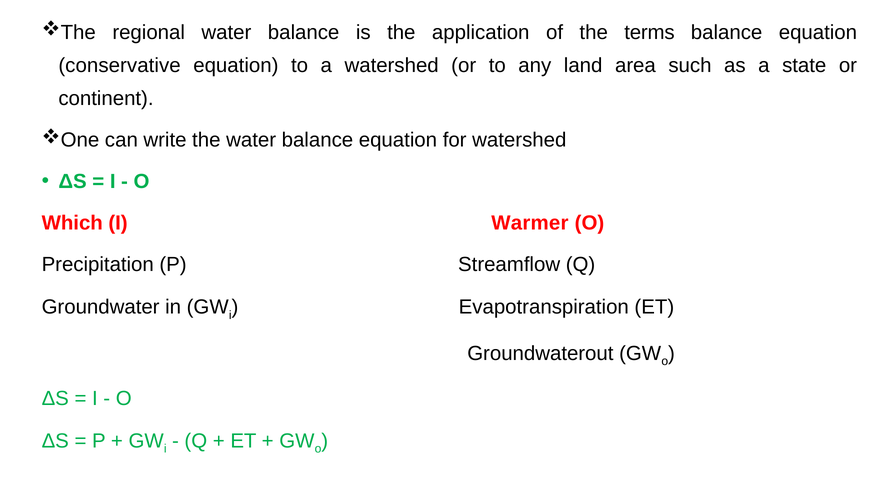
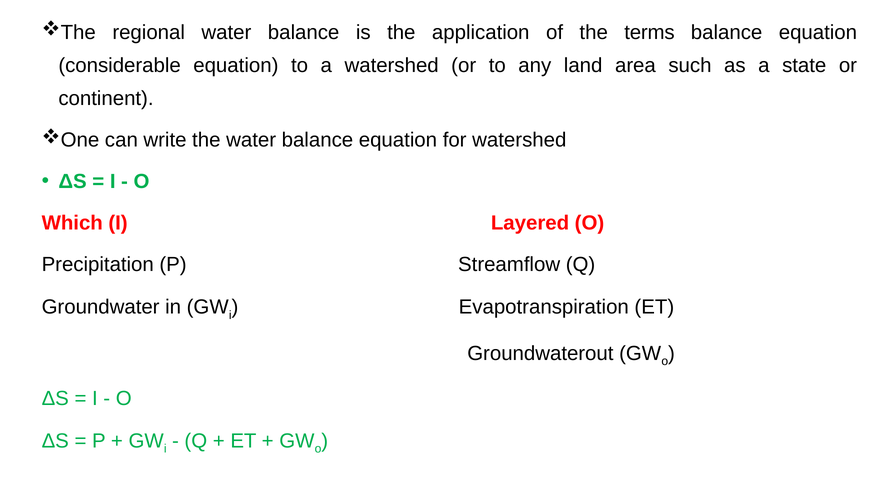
conservative: conservative -> considerable
Warmer: Warmer -> Layered
